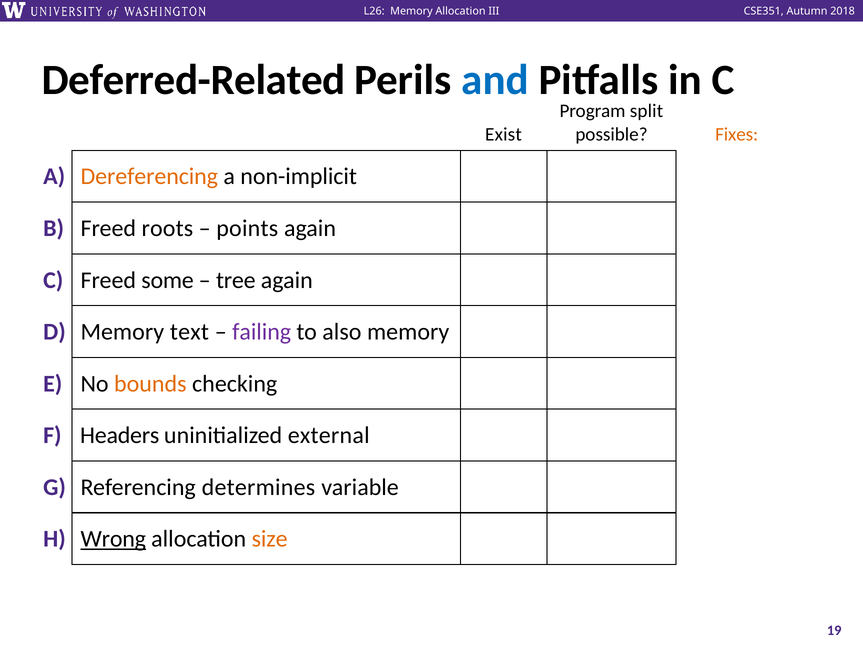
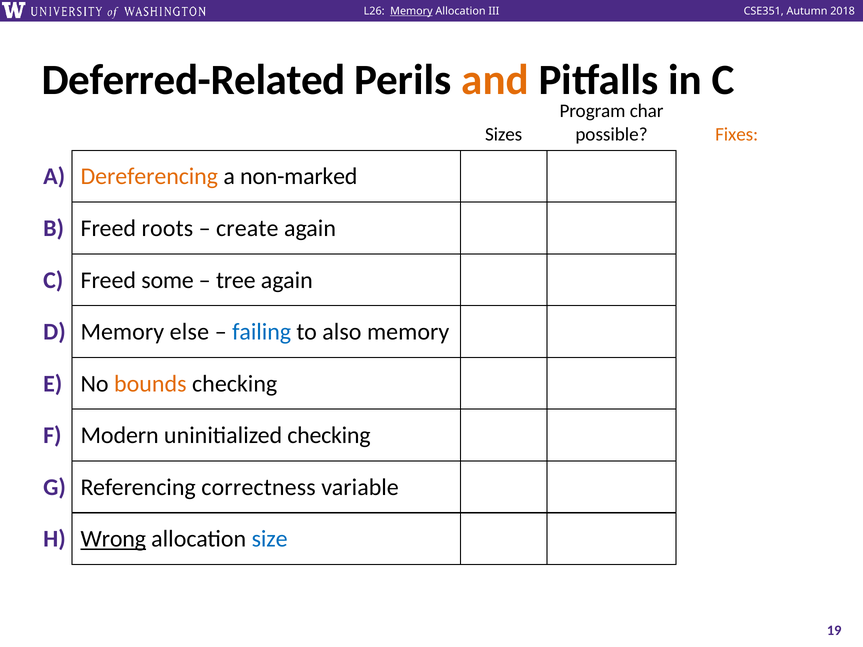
Memory at (411, 11) underline: none -> present
and colour: blue -> orange
split: split -> char
Exist: Exist -> Sizes
non-implicit: non-implicit -> non-marked
points: points -> create
text: text -> else
failing colour: purple -> blue
Headers: Headers -> Modern
uninitialized external: external -> checking
determines: determines -> correctness
size colour: orange -> blue
